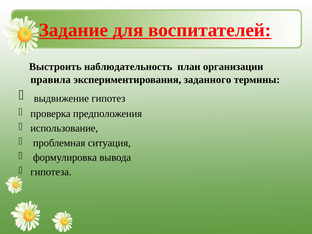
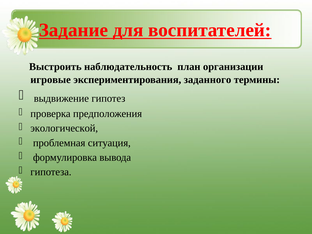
правила: правила -> игровые
использование: использование -> экологической
